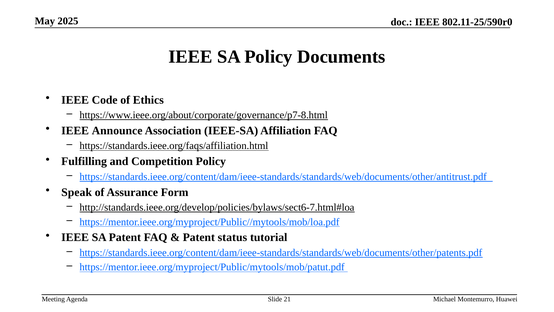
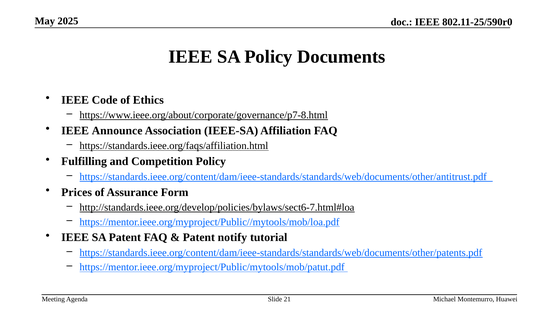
Speak: Speak -> Prices
status: status -> notify
